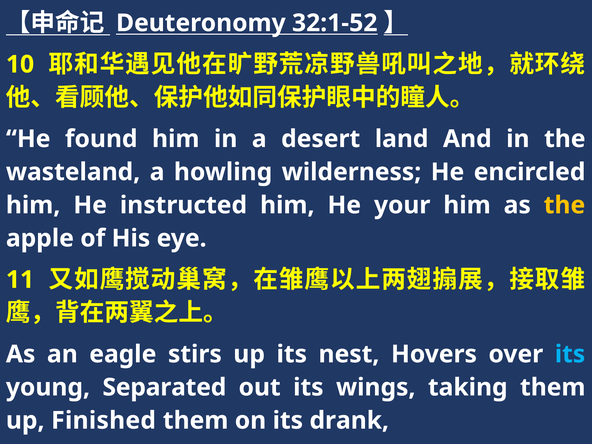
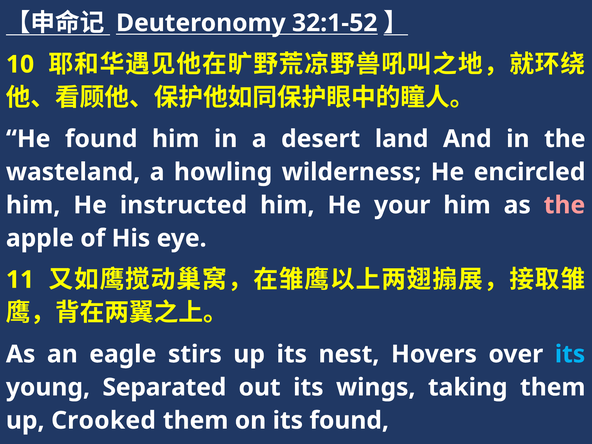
the at (564, 205) colour: yellow -> pink
Finished: Finished -> Crooked
its drank: drank -> found
